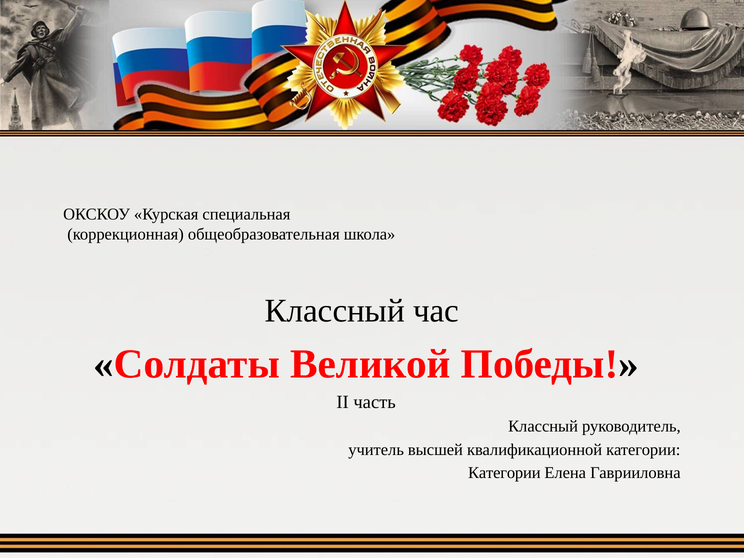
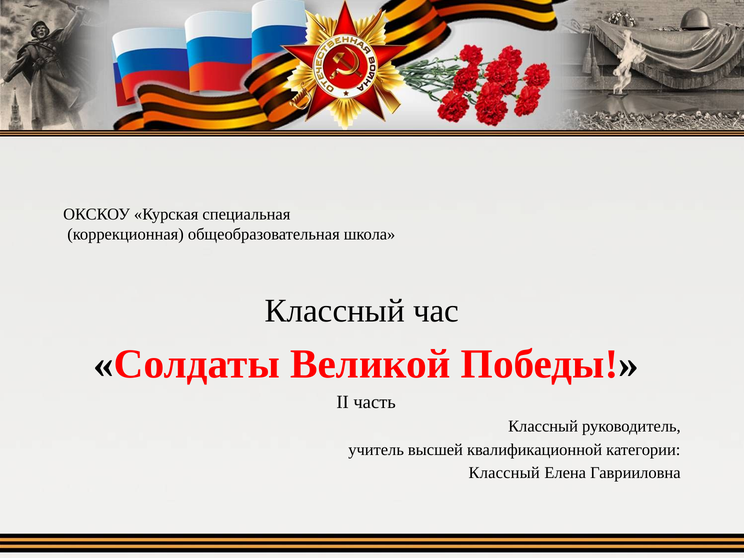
Категории at (504, 473): Категории -> Классный
